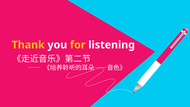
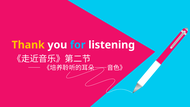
for colour: yellow -> light blue
